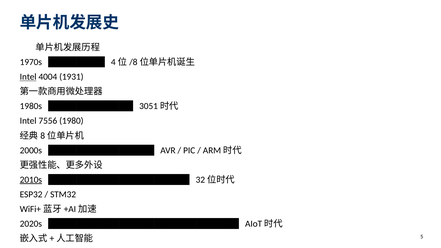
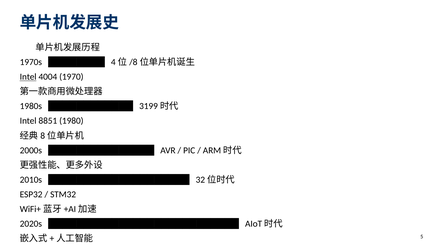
1931: 1931 -> 1970
3051: 3051 -> 3199
7556: 7556 -> 8851
2010s underline: present -> none
